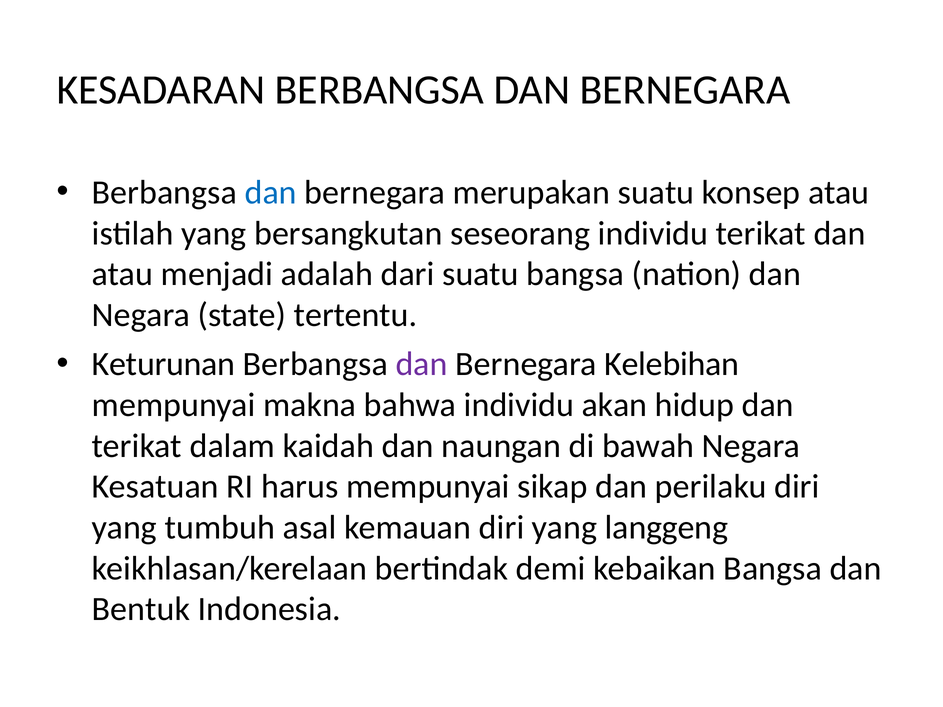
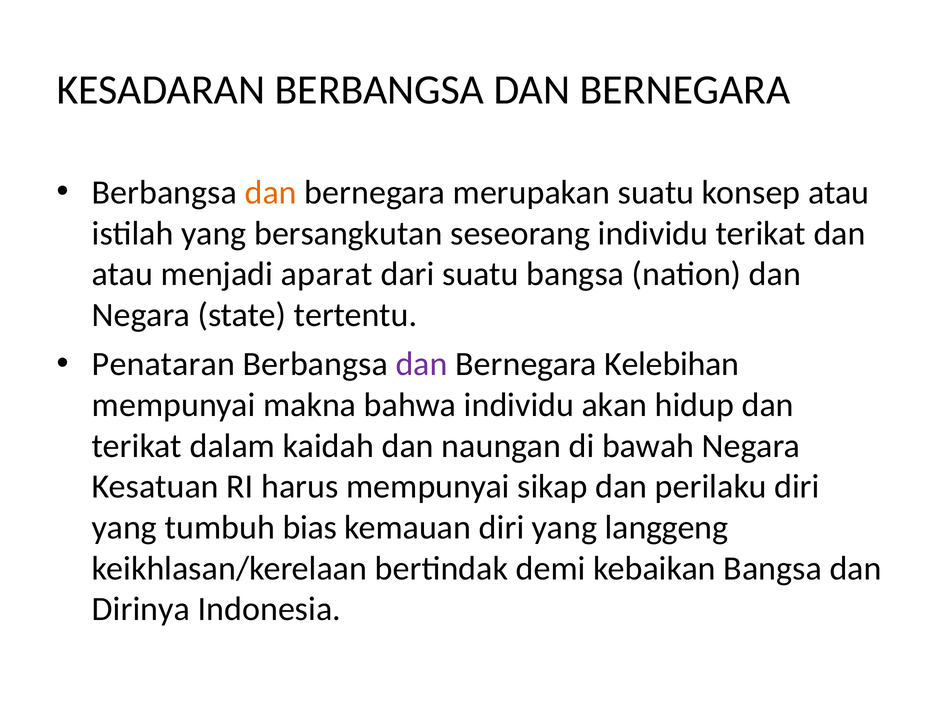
dan at (271, 193) colour: blue -> orange
adalah: adalah -> aparat
Keturunan: Keturunan -> Penataran
asal: asal -> bias
Bentuk: Bentuk -> Dirinya
